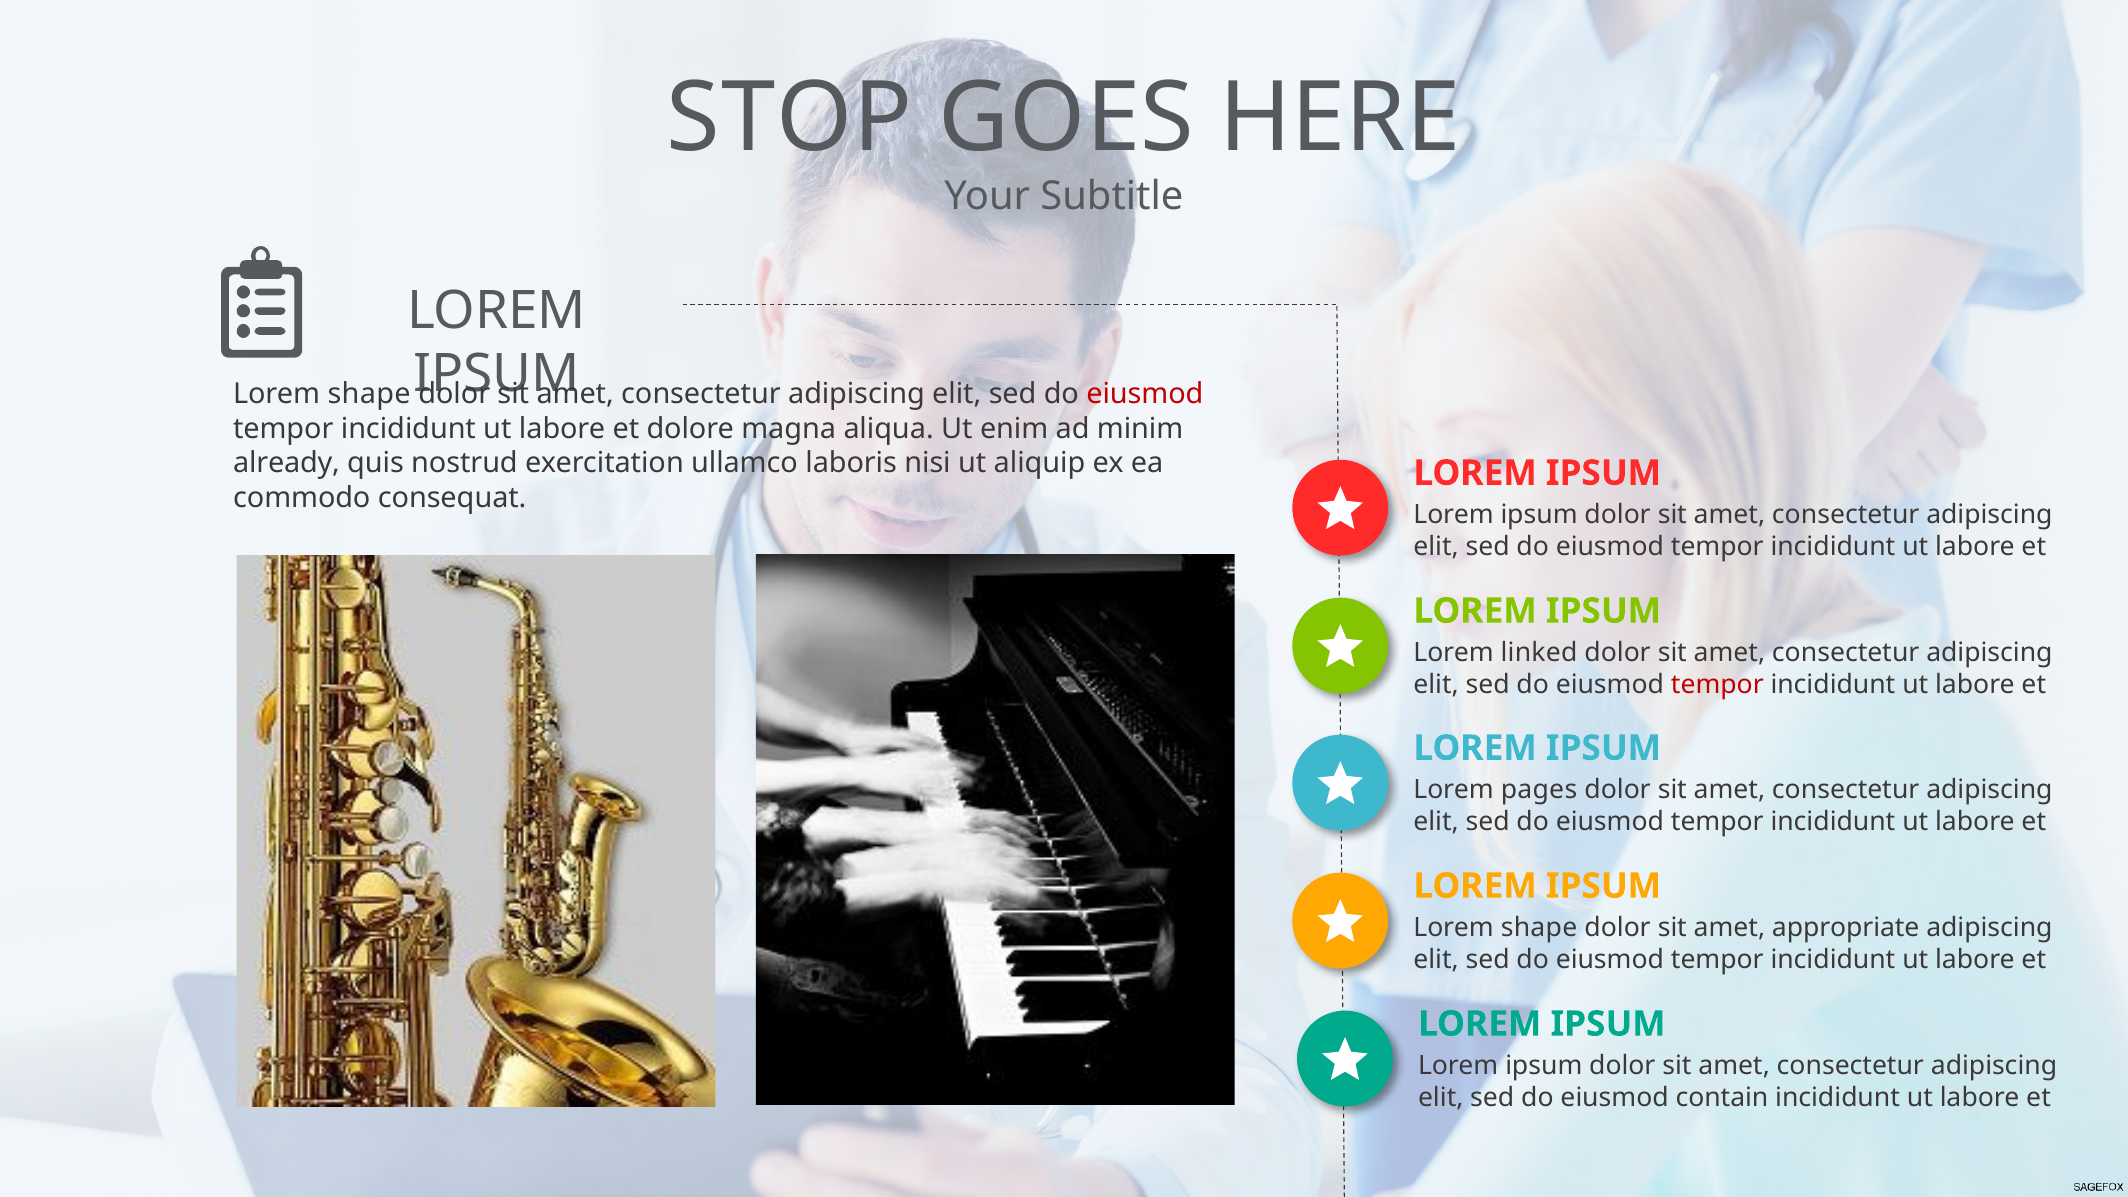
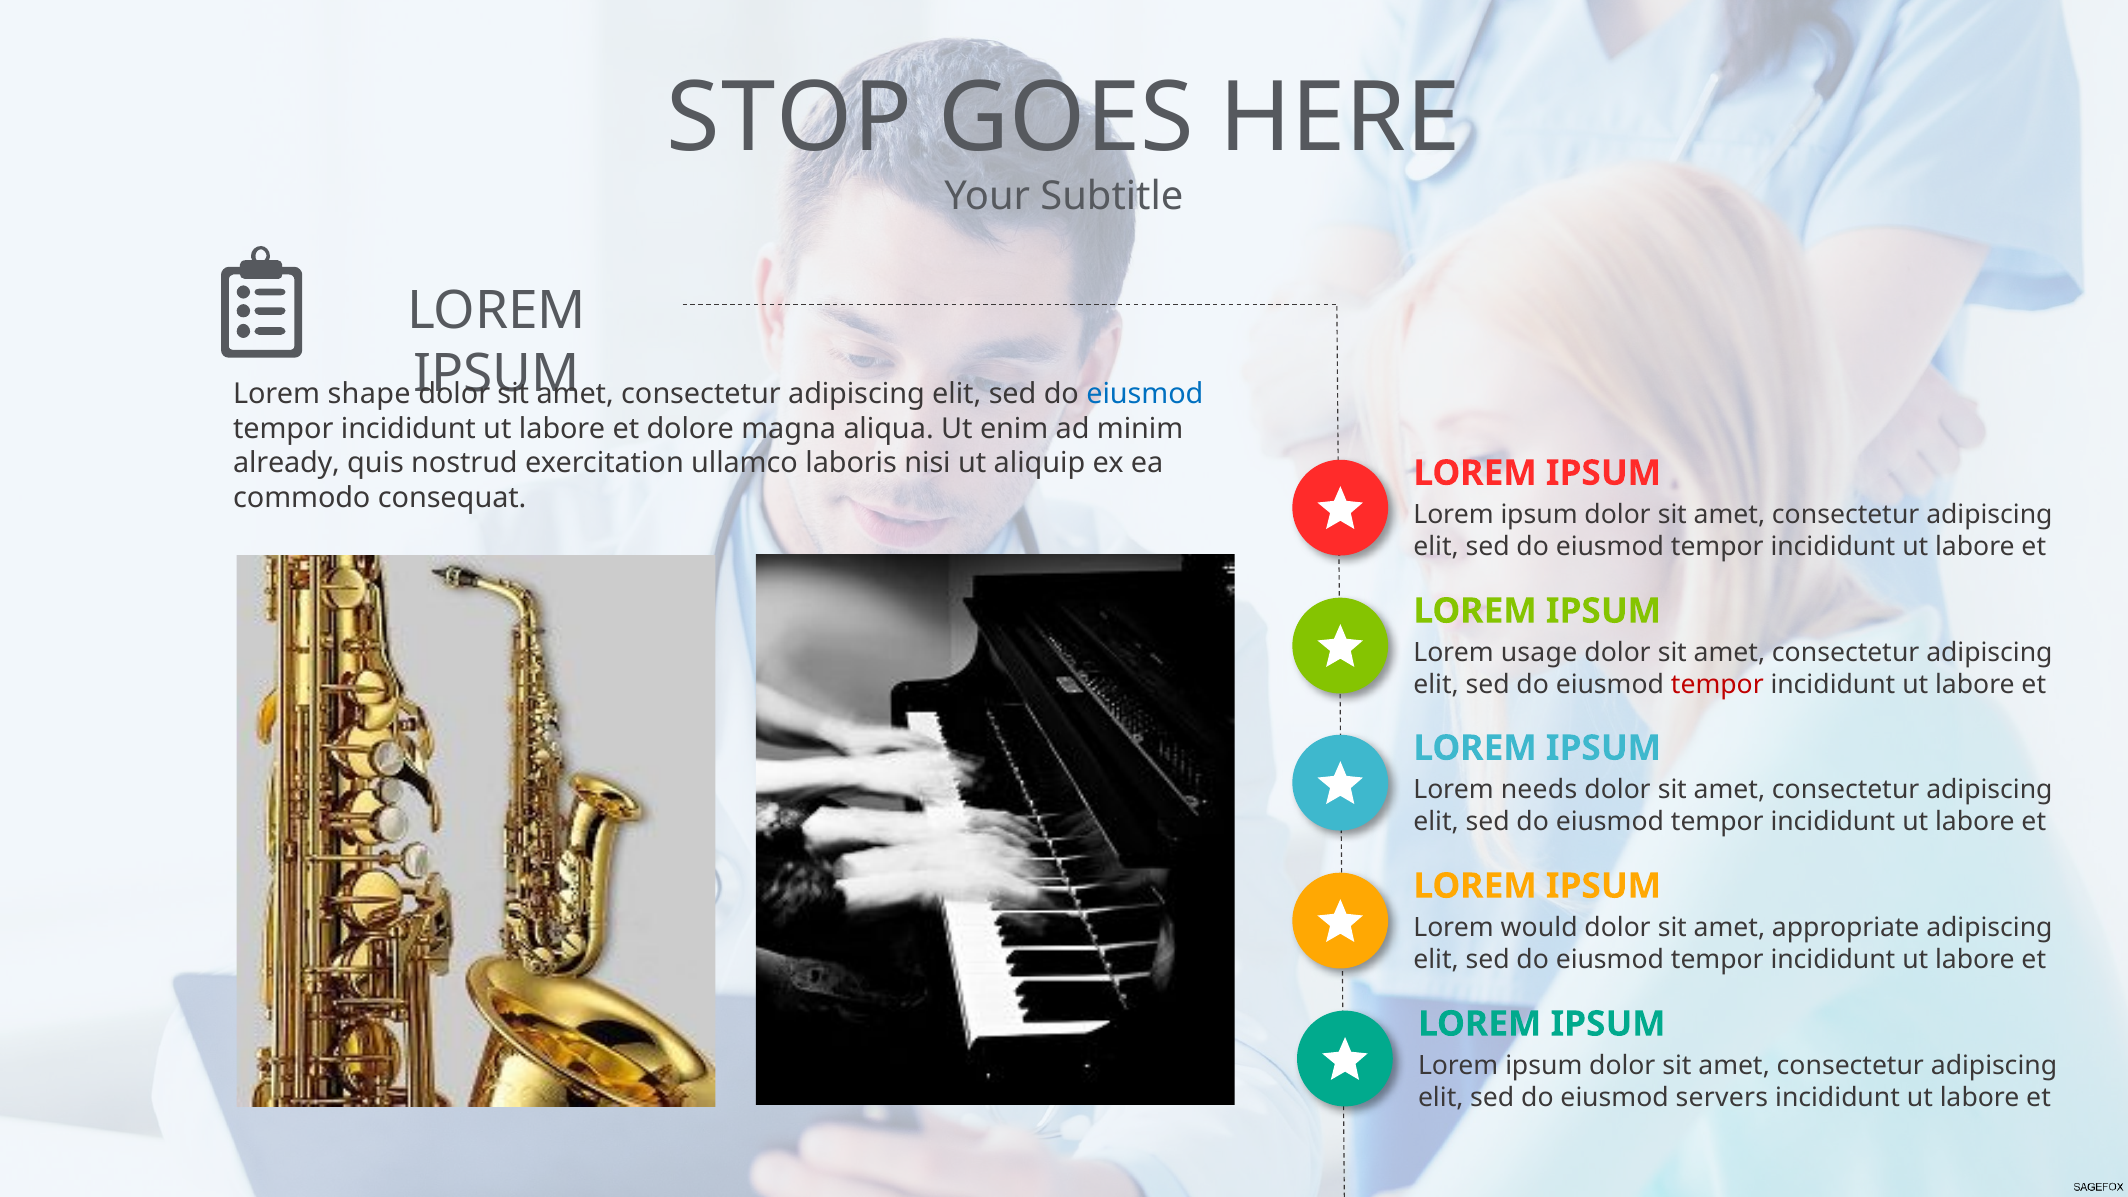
eiusmod at (1145, 394) colour: red -> blue
linked: linked -> usage
pages: pages -> needs
shape at (1539, 928): shape -> would
contain: contain -> servers
